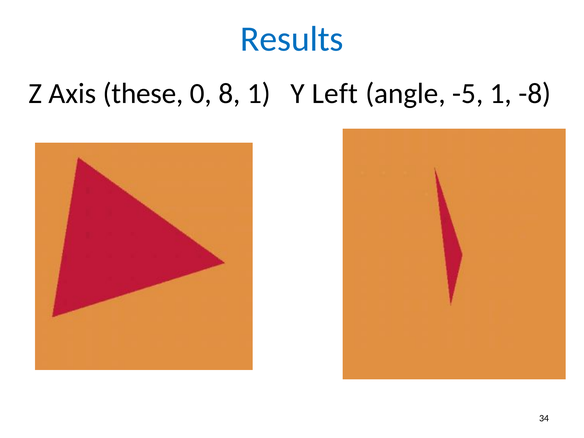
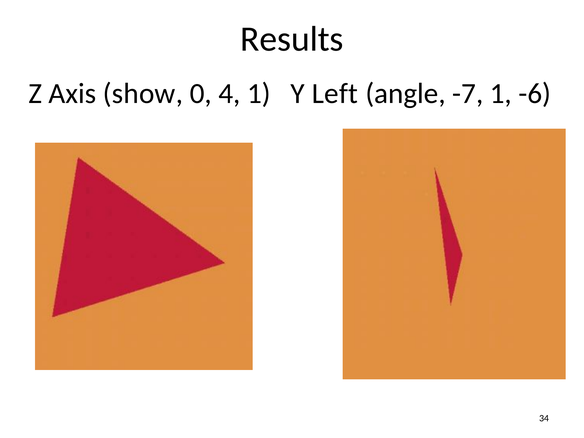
Results colour: blue -> black
these: these -> show
8: 8 -> 4
-5: -5 -> -7
-8: -8 -> -6
